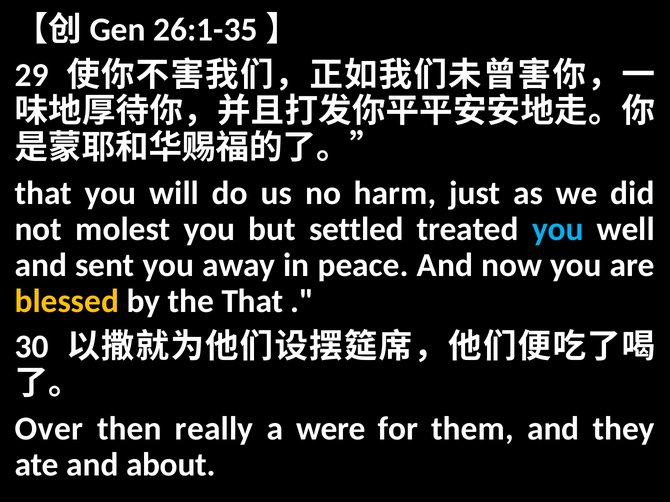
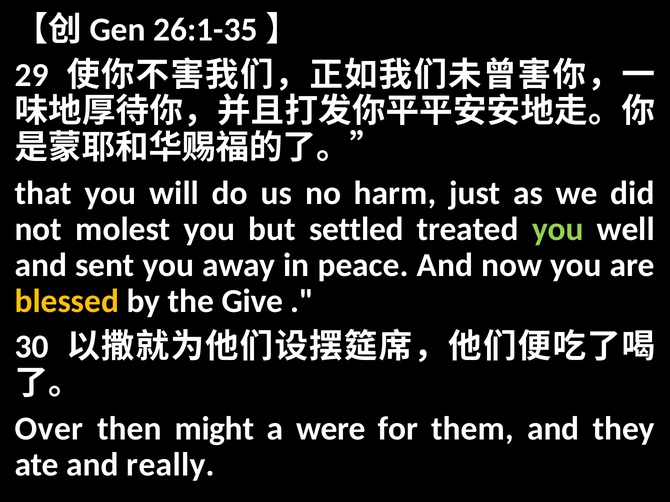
you at (558, 229) colour: light blue -> light green
the That: That -> Give
really: really -> might
about: about -> really
